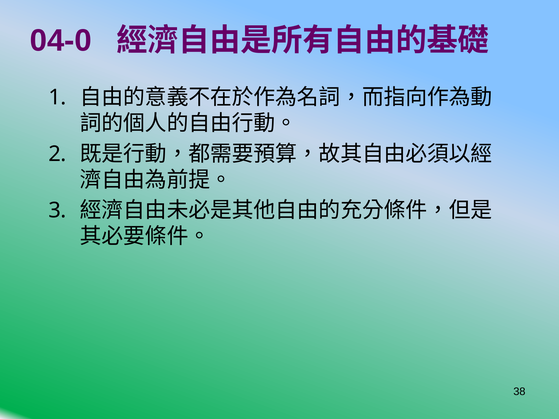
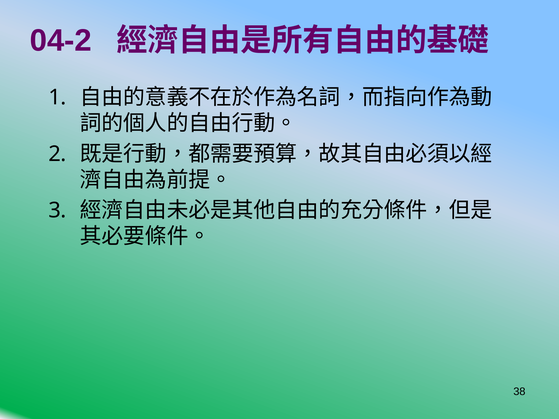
04-0: 04-0 -> 04-2
